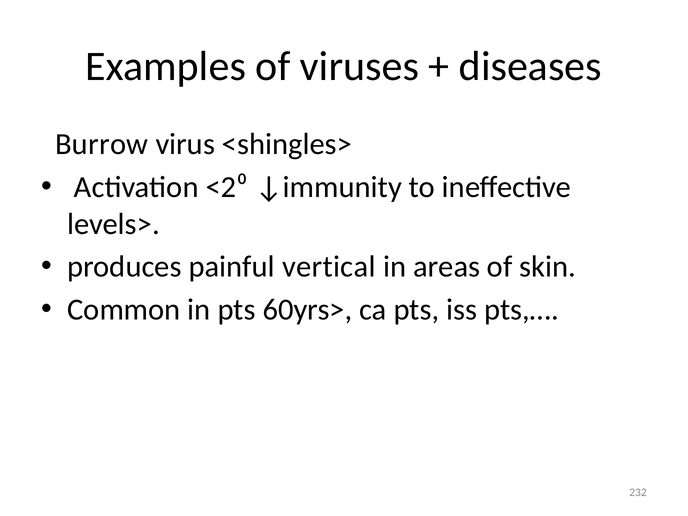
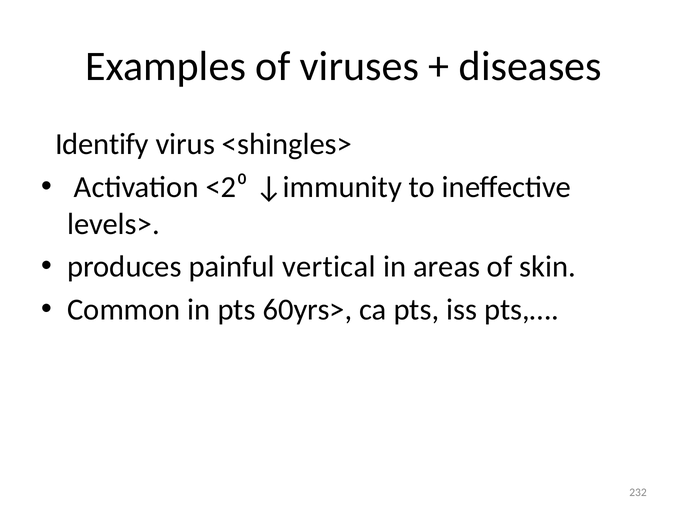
Burrow: Burrow -> Identify
